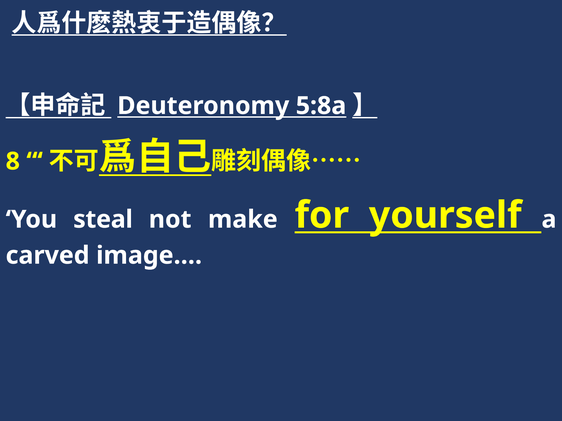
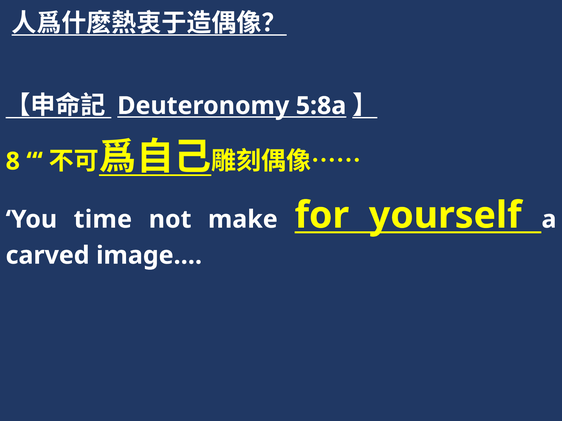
steal: steal -> time
